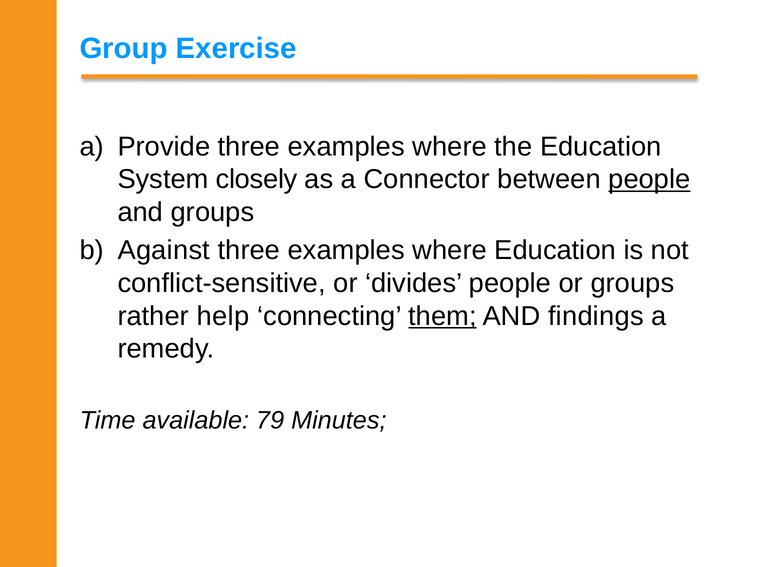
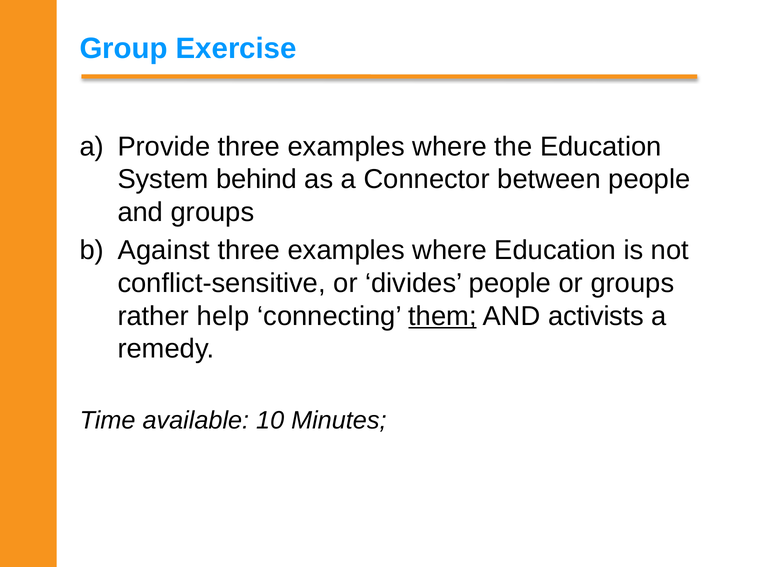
closely: closely -> behind
people at (649, 180) underline: present -> none
findings: findings -> activists
79: 79 -> 10
